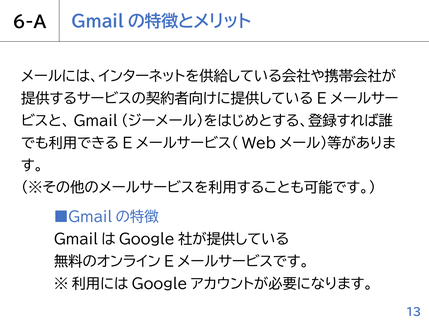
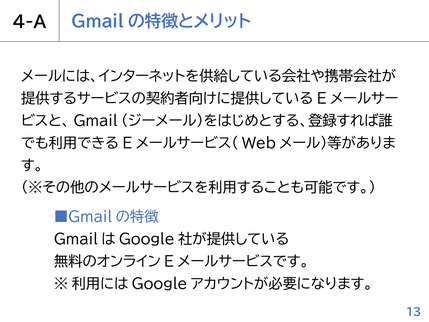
6-A: 6-A -> 4-A
